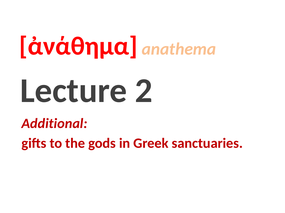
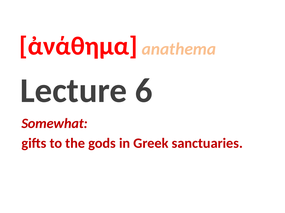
2: 2 -> 6
Additional: Additional -> Somewhat
